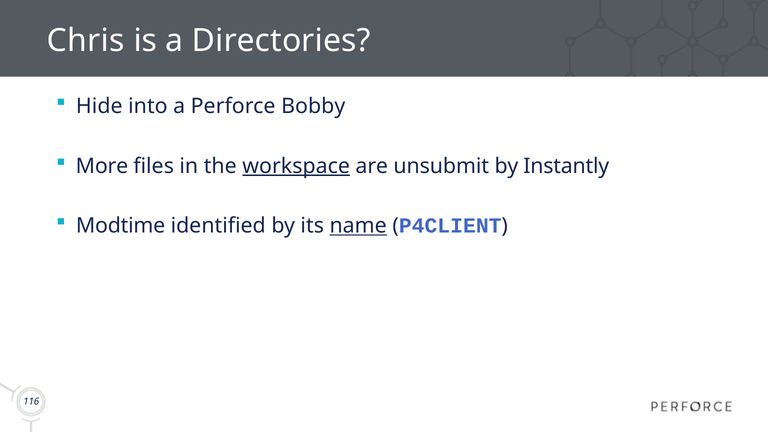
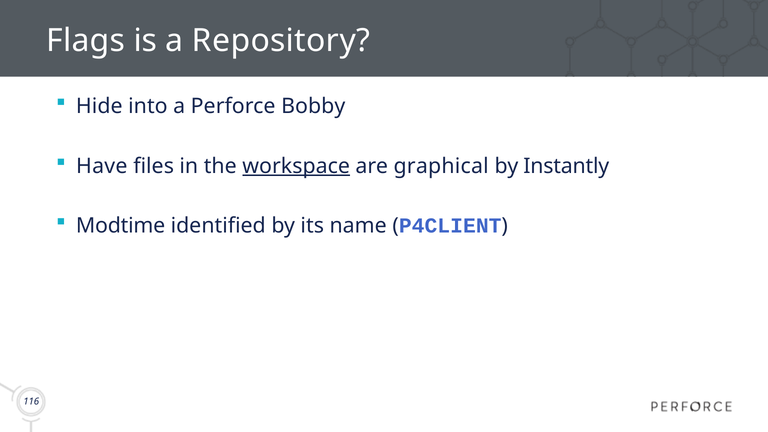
Chris: Chris -> Flags
Directories: Directories -> Repository
More: More -> Have
unsubmit: unsubmit -> graphical
name underline: present -> none
